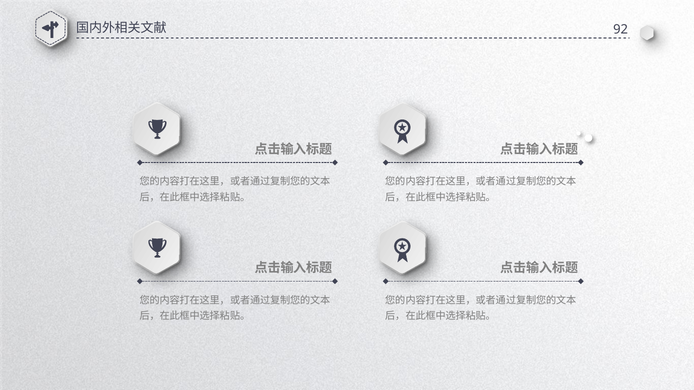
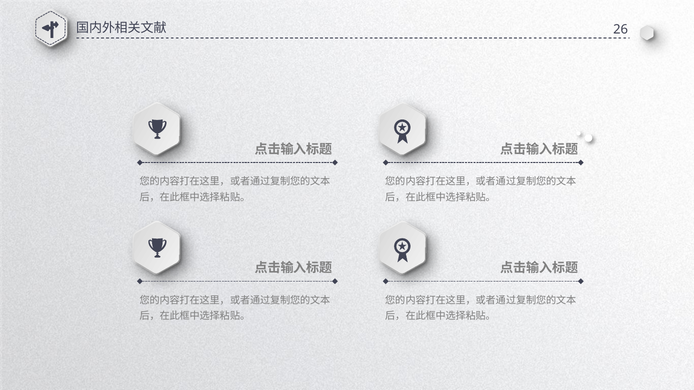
92: 92 -> 26
